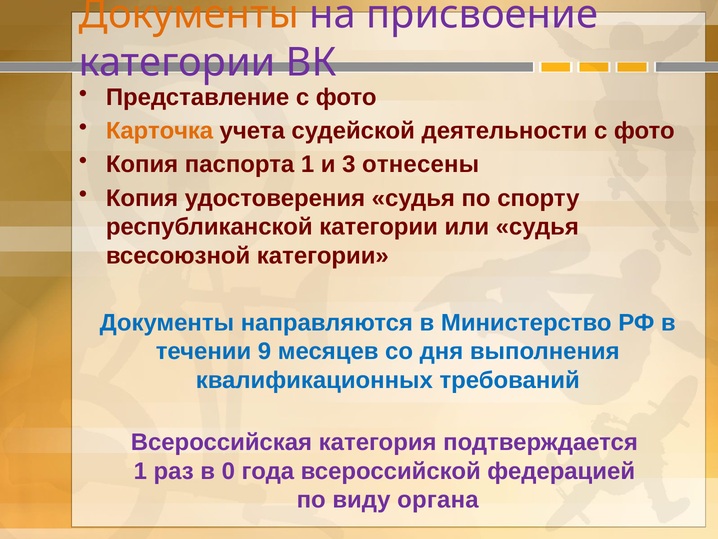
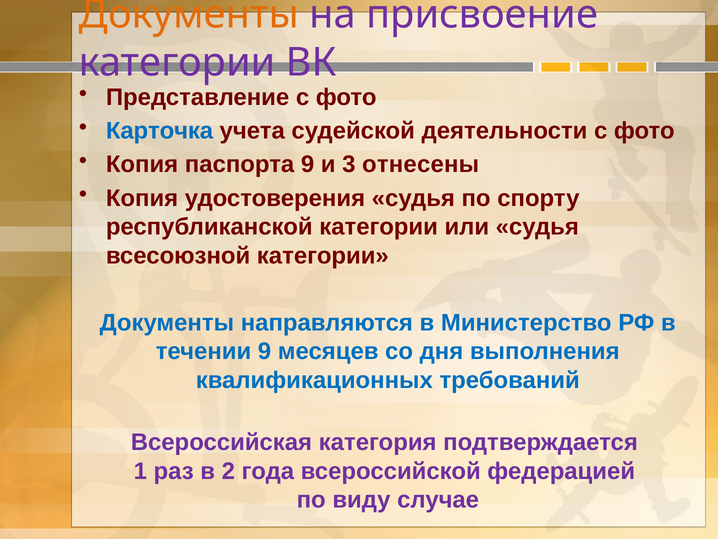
Карточка colour: orange -> blue
паспорта 1: 1 -> 9
0: 0 -> 2
органа: органа -> случае
